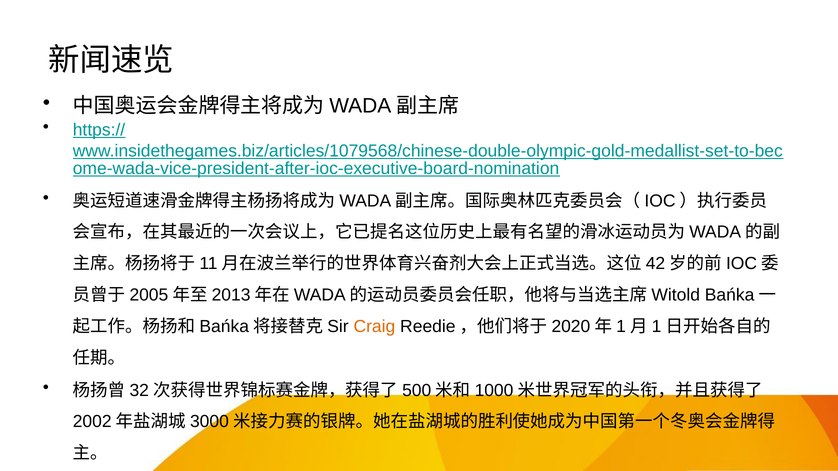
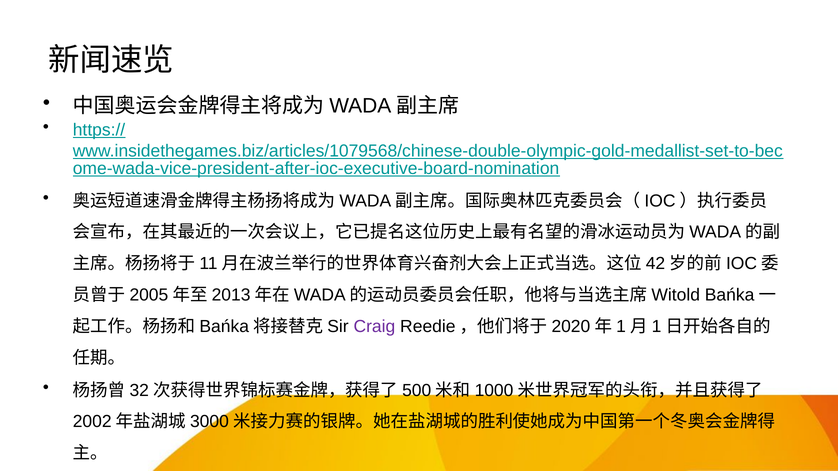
Craig colour: orange -> purple
